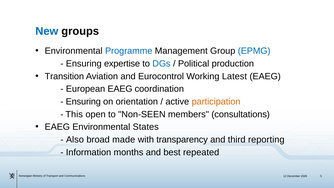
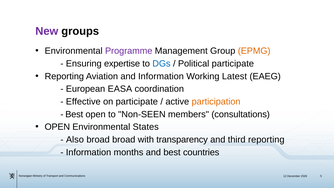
New colour: blue -> purple
Programme colour: blue -> purple
EPMG colour: blue -> orange
Political production: production -> participate
Transition at (64, 76): Transition -> Reporting
and Eurocontrol: Eurocontrol -> Information
European EAEG: EAEG -> EASA
Ensuring at (83, 102): Ensuring -> Effective
on orientation: orientation -> participate
This at (74, 114): This -> Best
EAEG at (57, 127): EAEG -> OPEN
broad made: made -> broad
repeated: repeated -> countries
